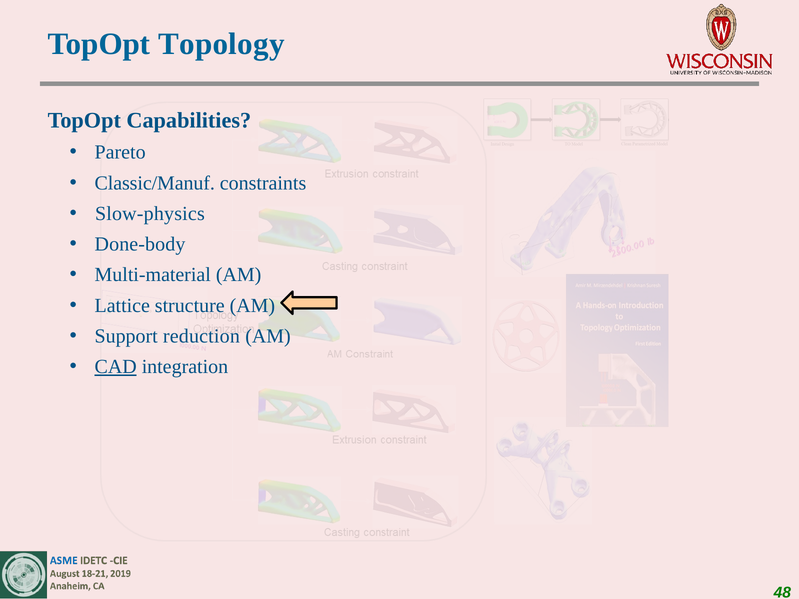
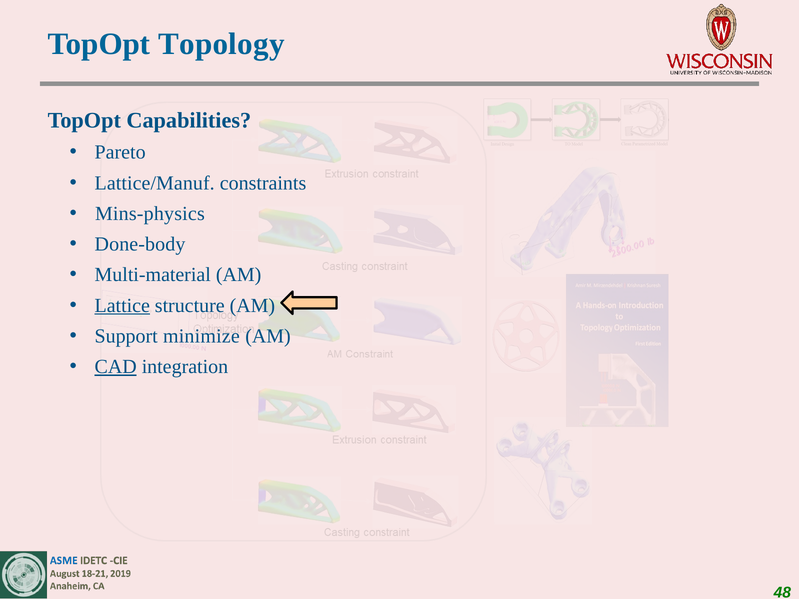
Classic/Manuf: Classic/Manuf -> Lattice/Manuf
Slow-physics: Slow-physics -> Mins-physics
Lattice underline: none -> present
reduction: reduction -> minimize
